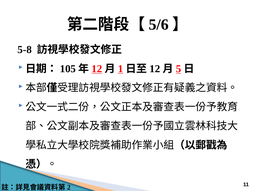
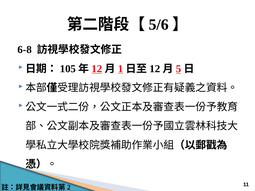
5-8: 5-8 -> 6-8
